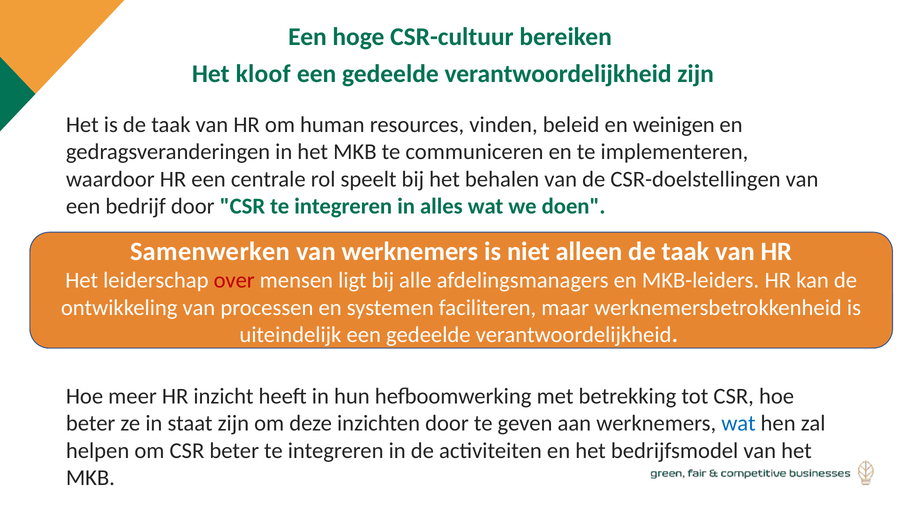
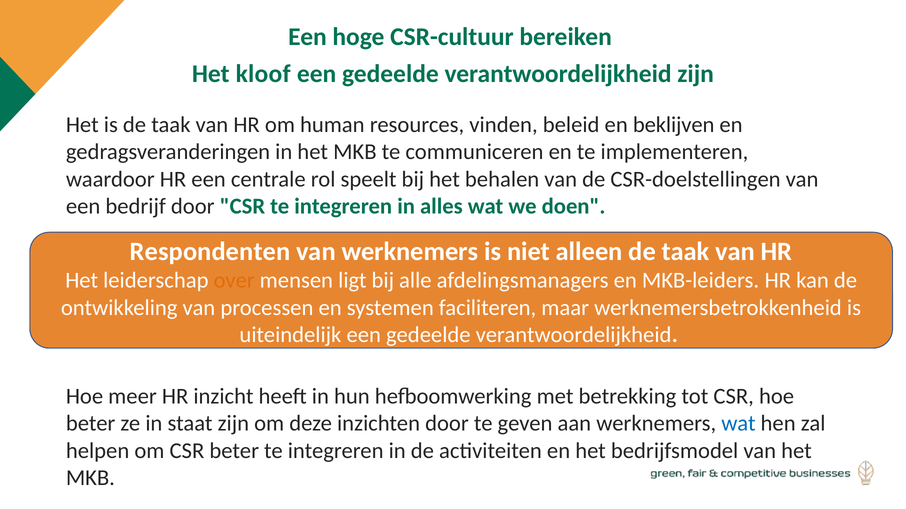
weinigen: weinigen -> beklijven
Samenwerken: Samenwerken -> Respondenten
over colour: red -> orange
